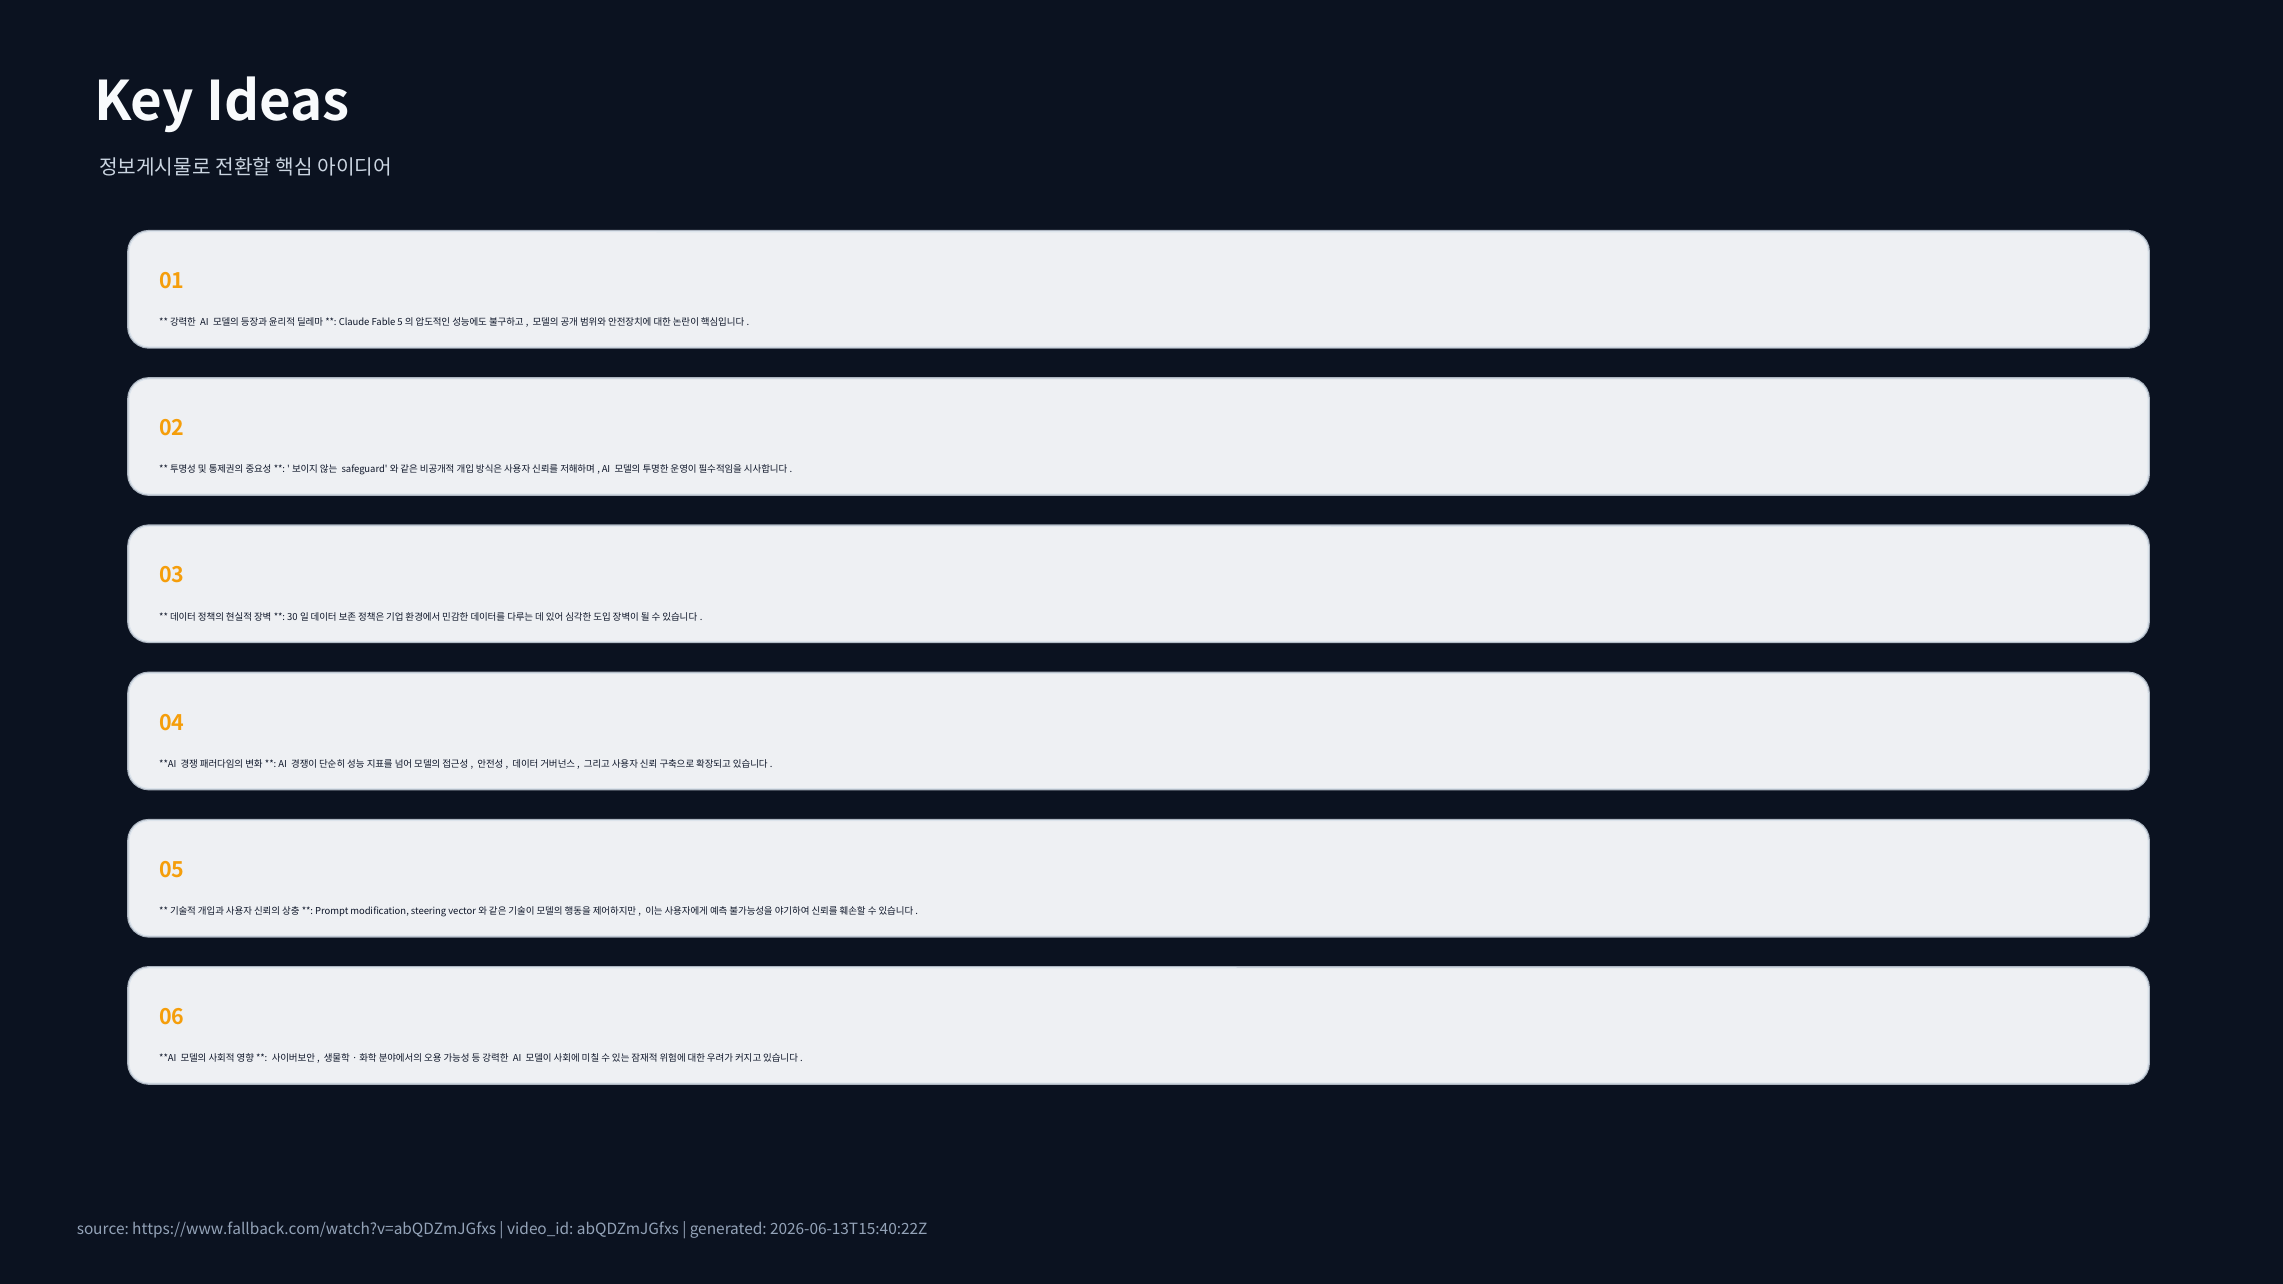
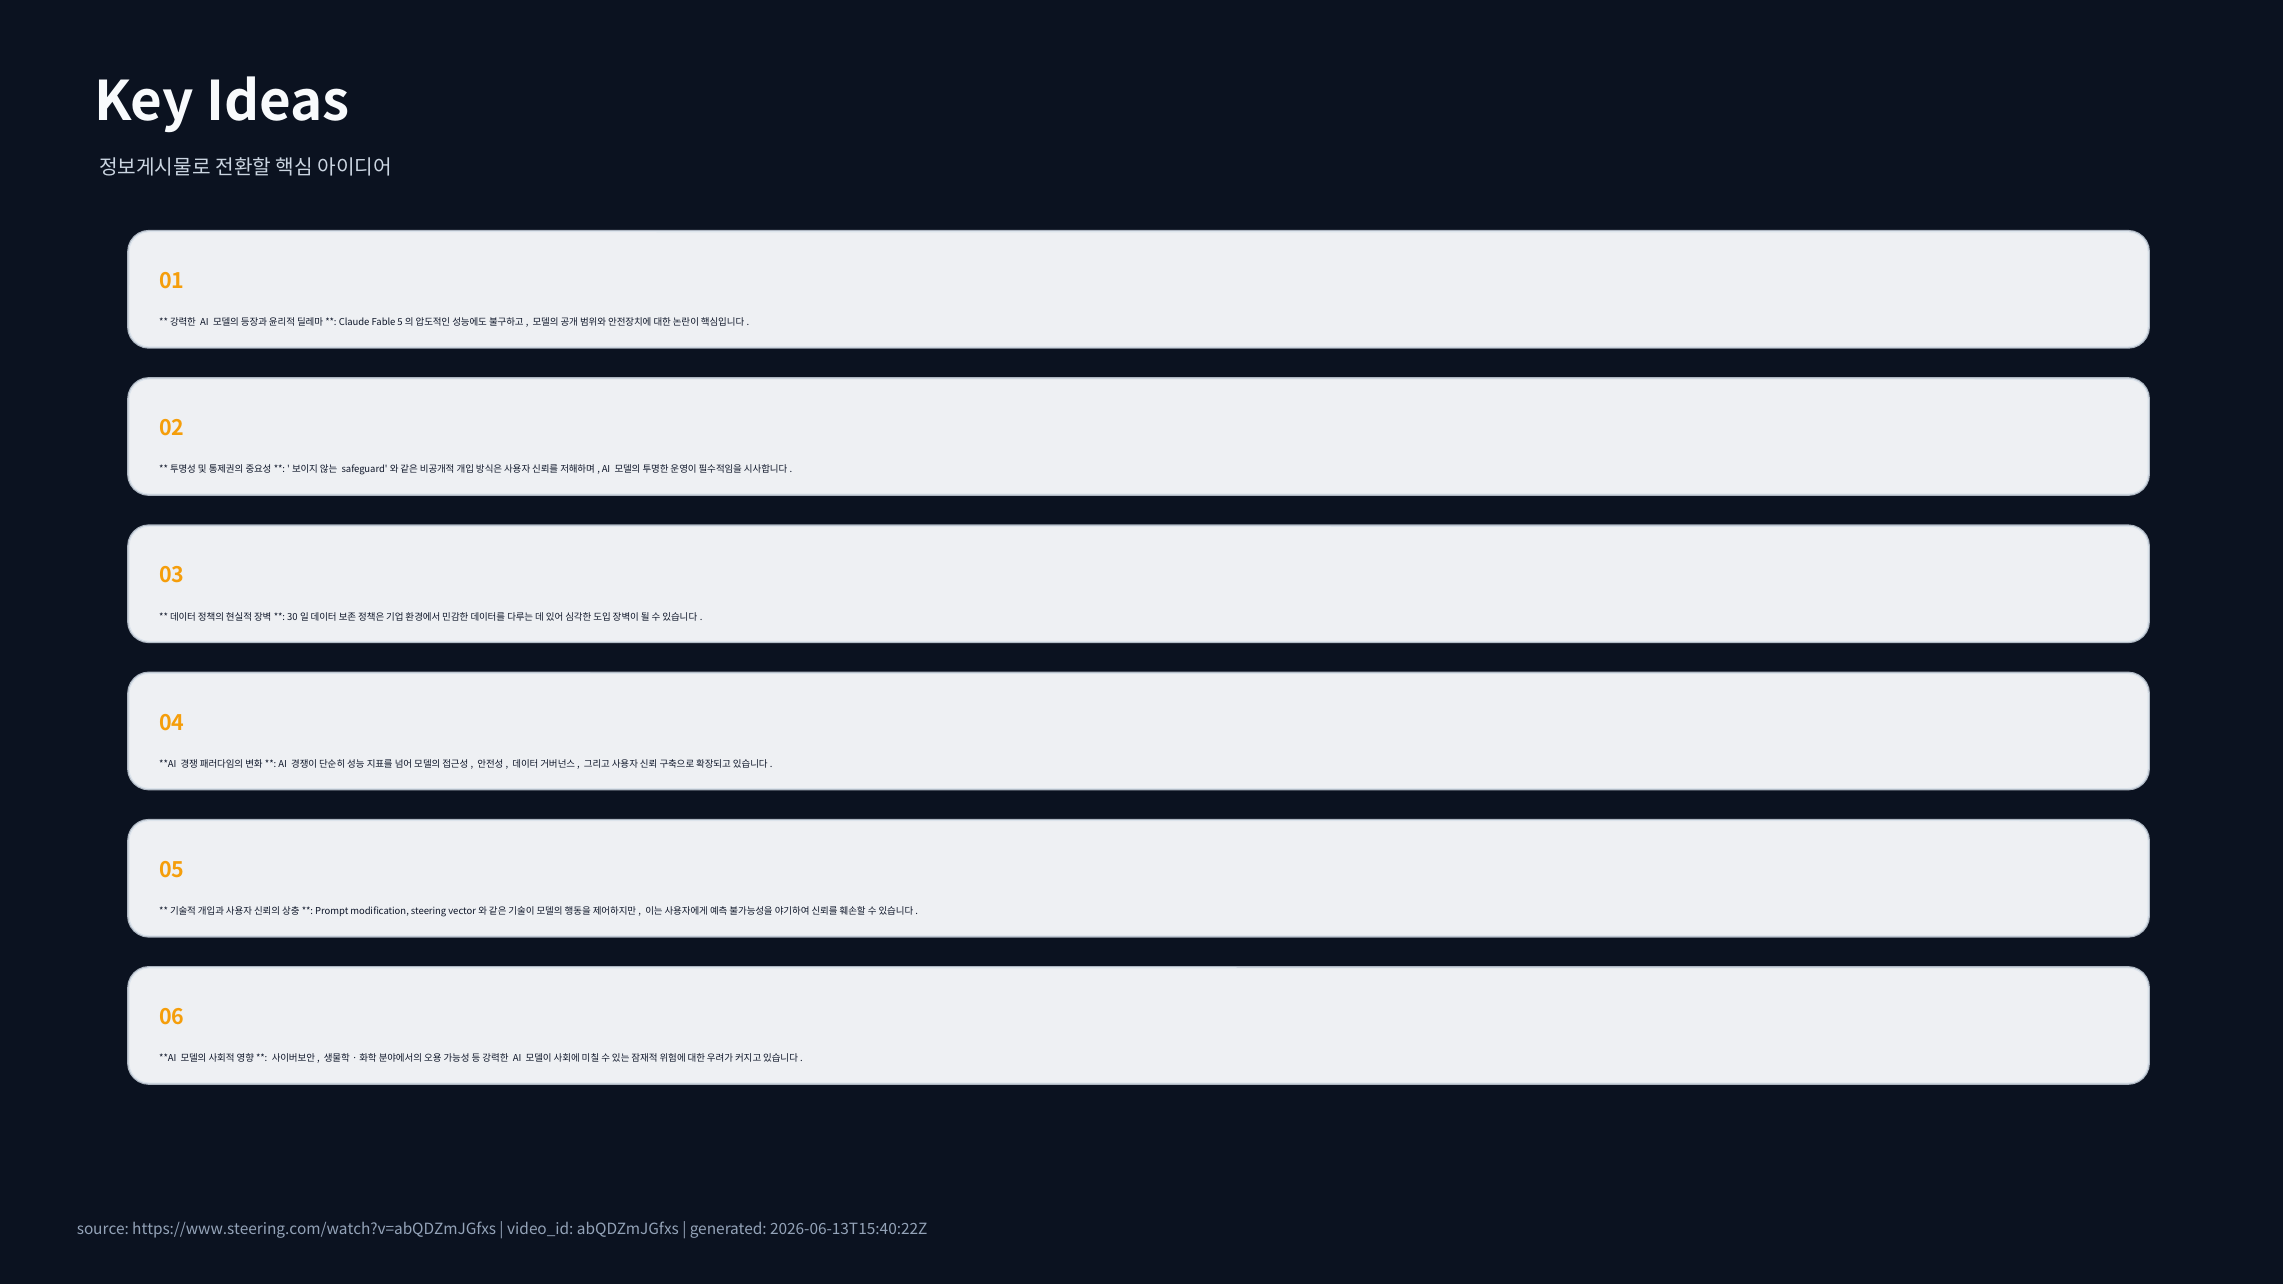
https://www.fallback.com/watch?v=abQDZmJGfxs: https://www.fallback.com/watch?v=abQDZmJGfxs -> https://www.steering.com/watch?v=abQDZmJGfxs
